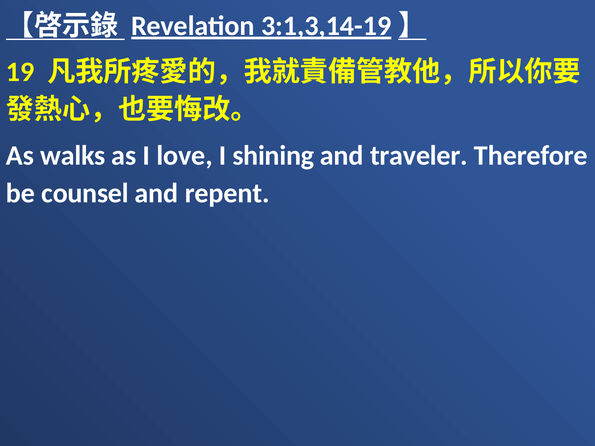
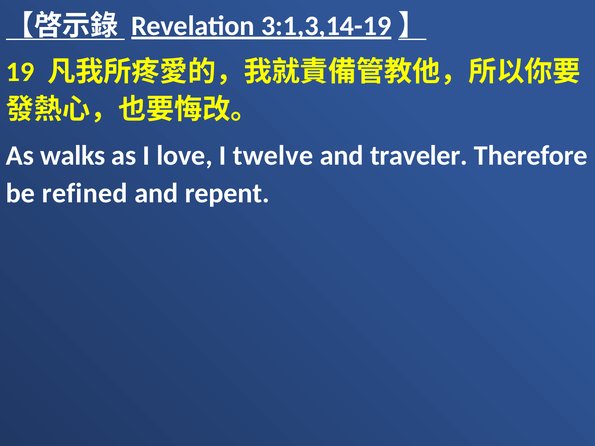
shining: shining -> twelve
counsel: counsel -> refined
